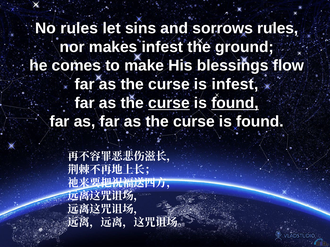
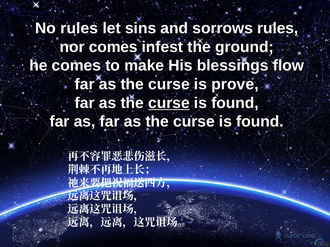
nor makes: makes -> comes
is infest: infest -> prove
found at (235, 103) underline: present -> none
